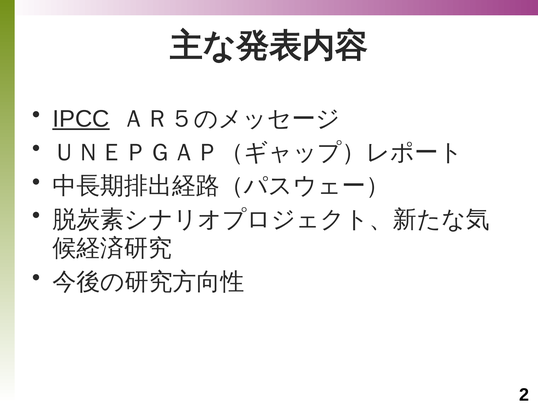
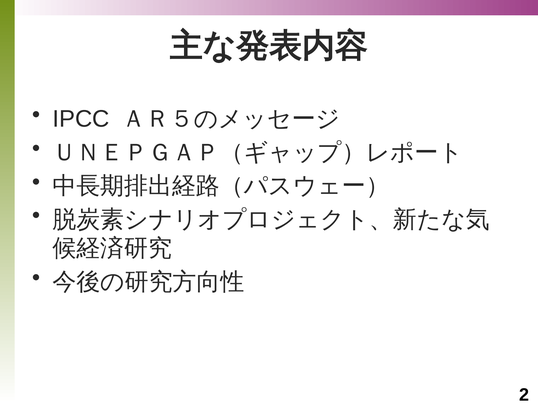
IPCC underline: present -> none
